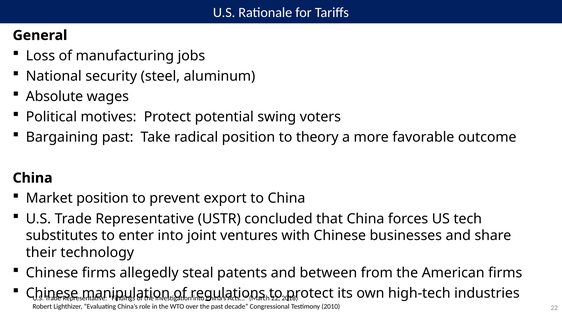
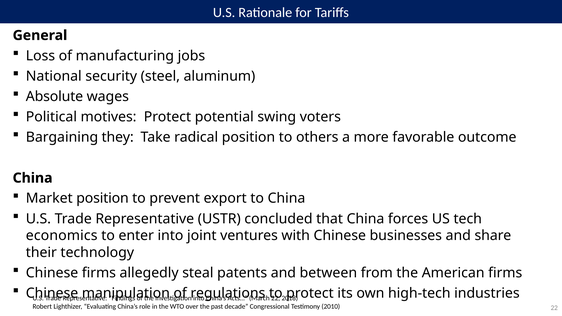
Bargaining past: past -> they
theory: theory -> others
substitutes: substitutes -> economics
